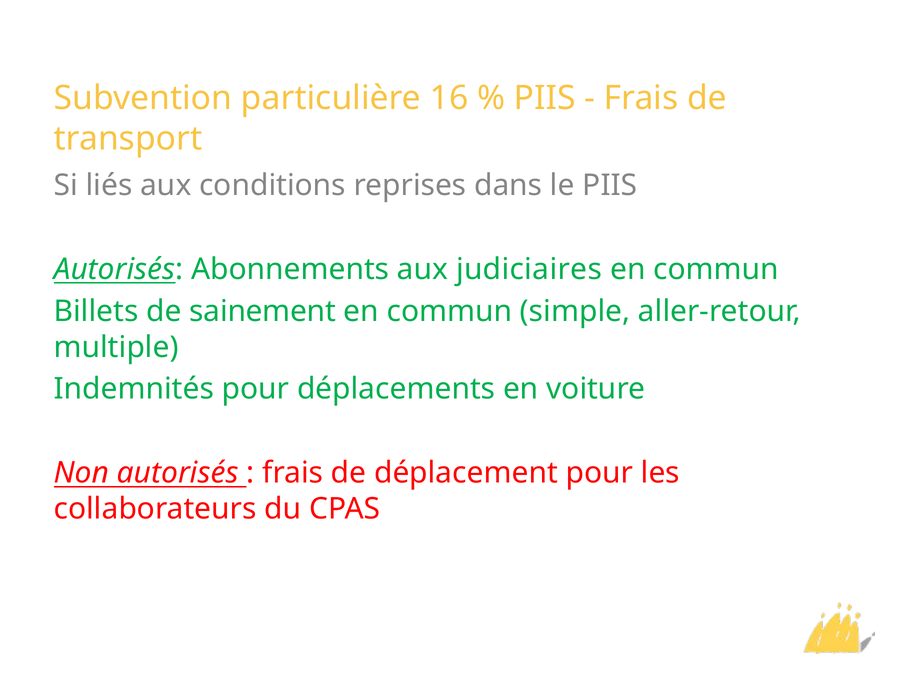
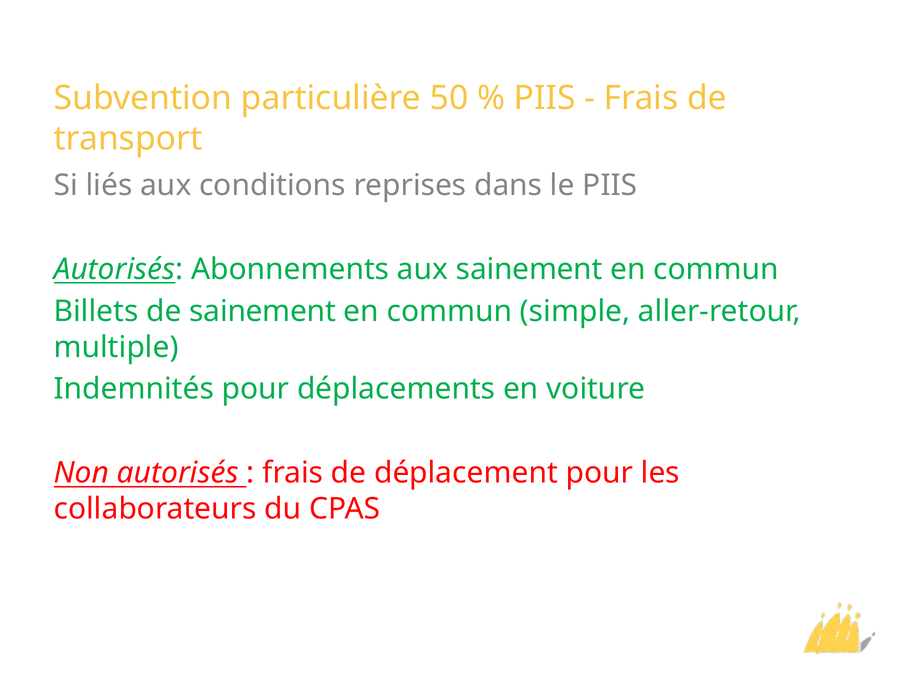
16: 16 -> 50
aux judiciaires: judiciaires -> sainement
